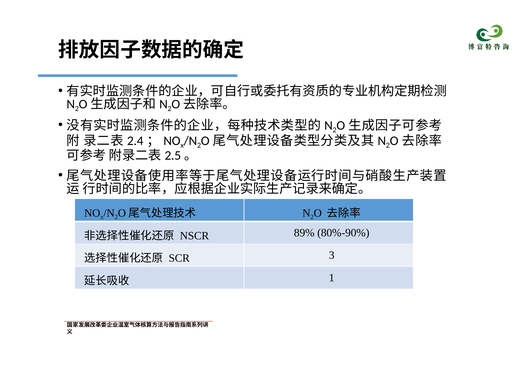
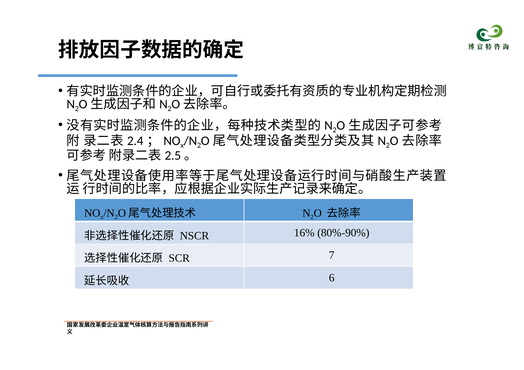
89%: 89% -> 16%
3: 3 -> 7
1: 1 -> 6
